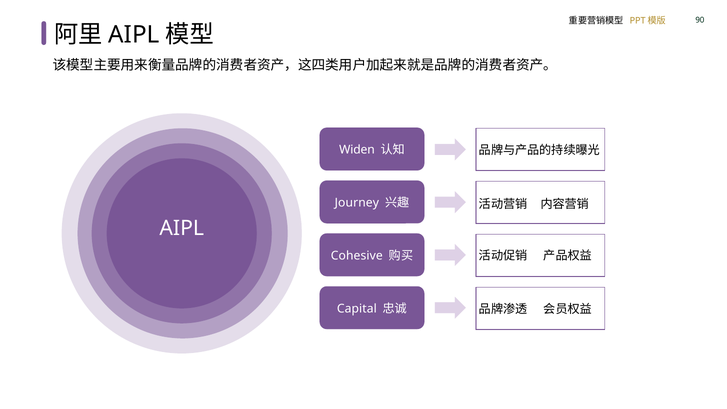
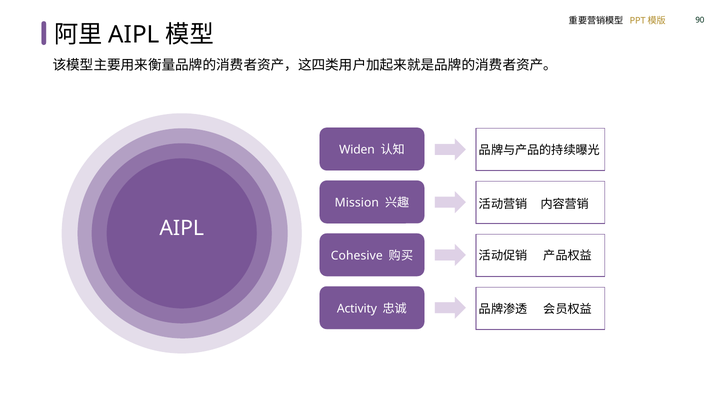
Journey: Journey -> Mission
Capital: Capital -> Activity
